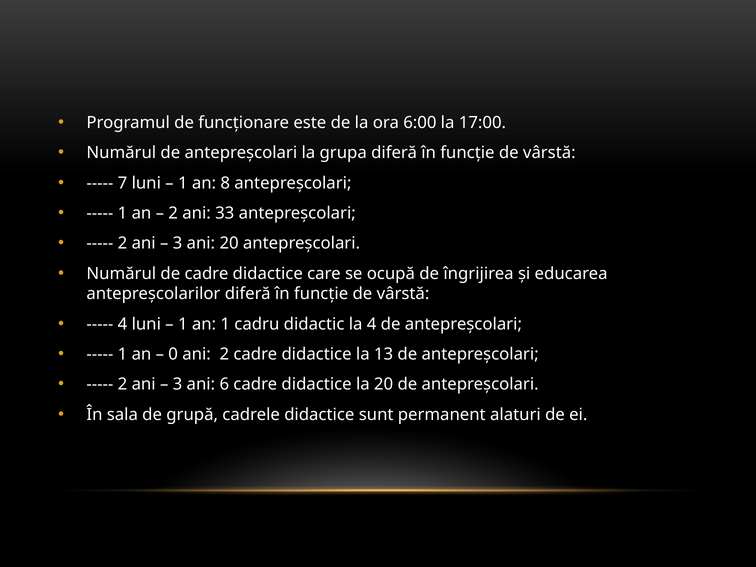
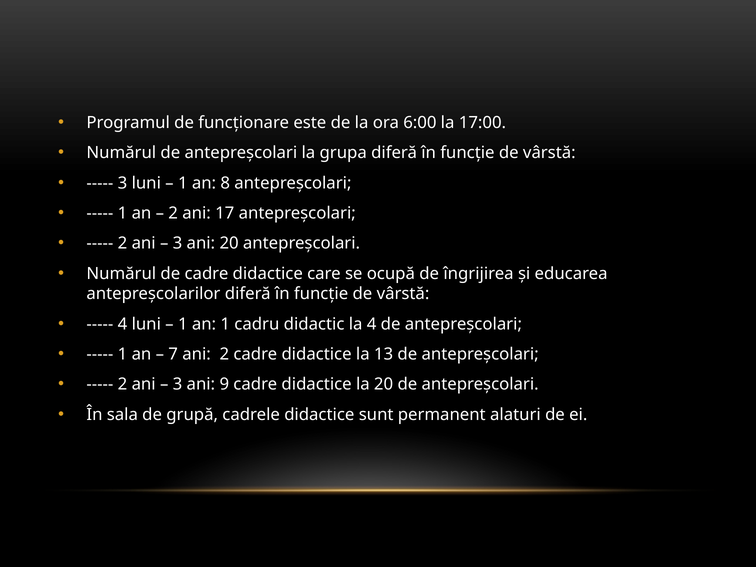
7 at (122, 183): 7 -> 3
33: 33 -> 17
0: 0 -> 7
6: 6 -> 9
